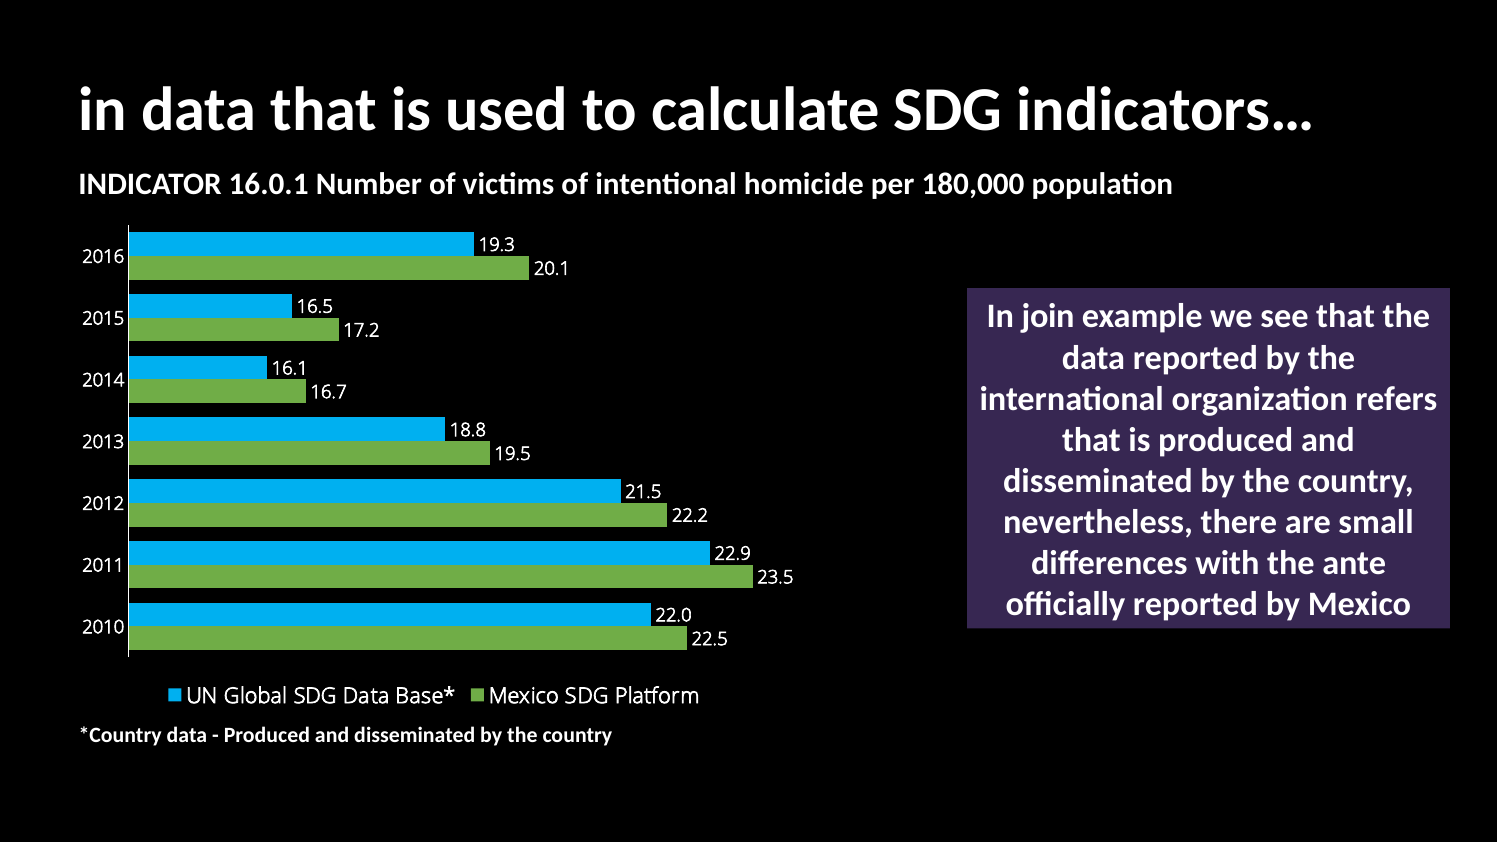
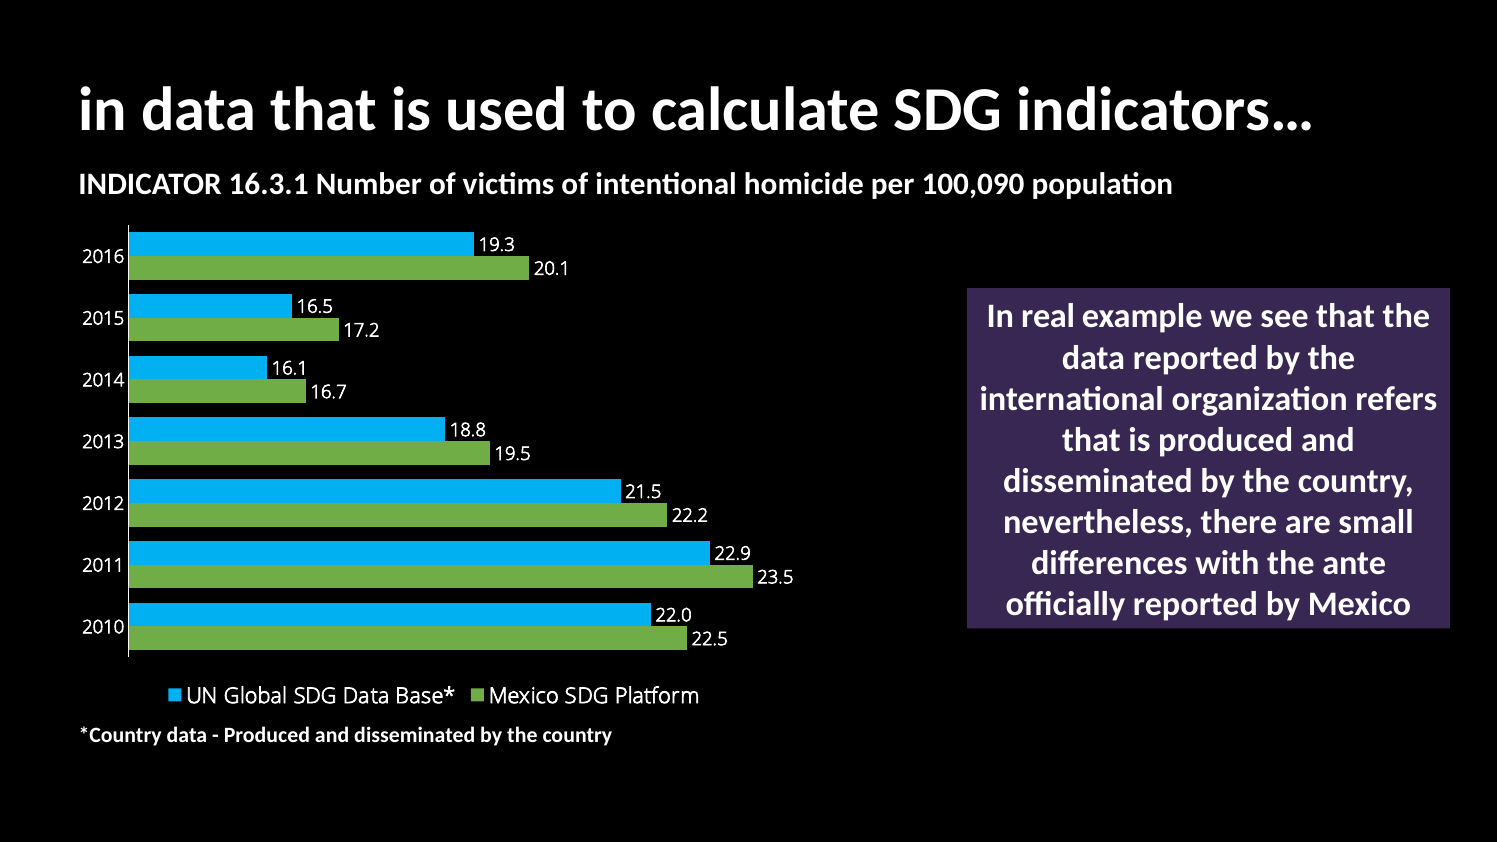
16.0.1: 16.0.1 -> 16.3.1
180,000: 180,000 -> 100,090
join: join -> real
